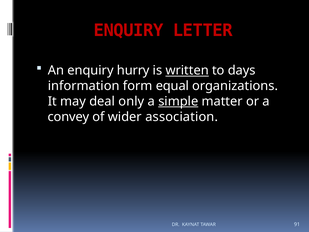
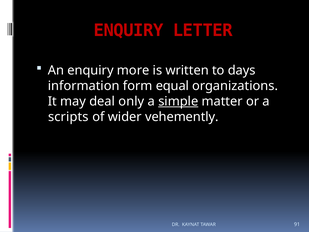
hurry: hurry -> more
written underline: present -> none
convey: convey -> scripts
association: association -> vehemently
